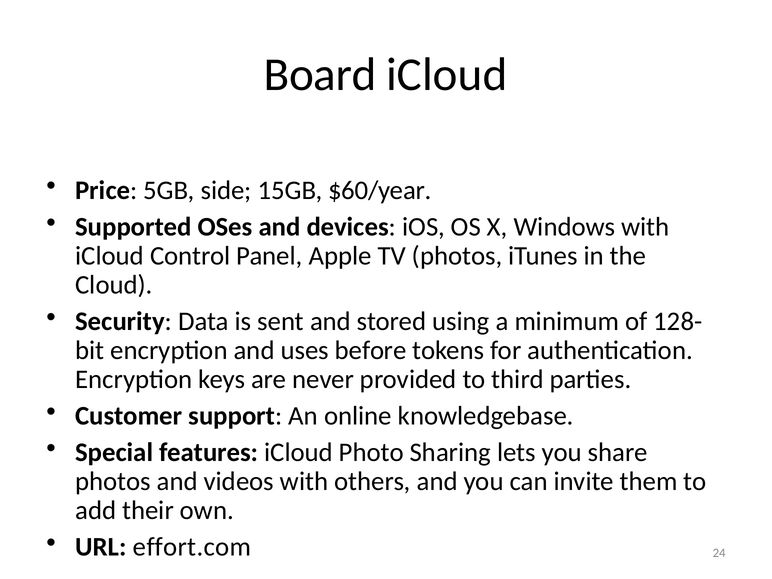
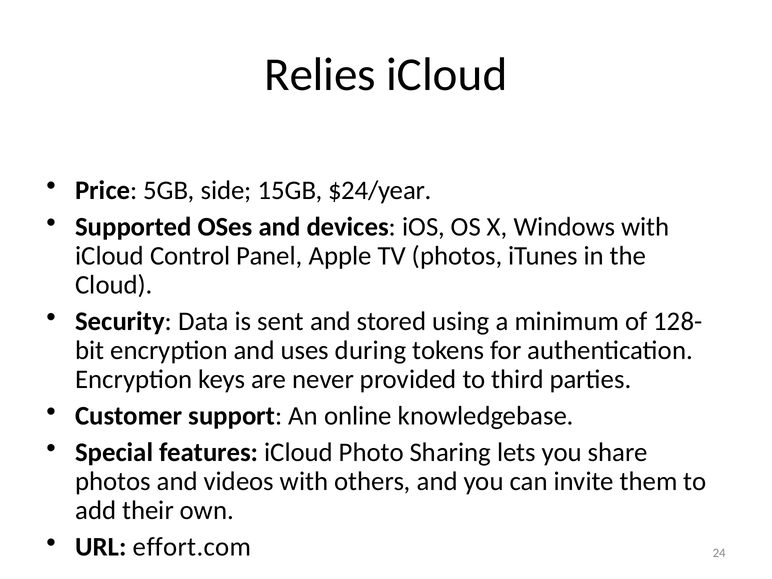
Board: Board -> Relies
$60/year: $60/year -> $24/year
before: before -> during
